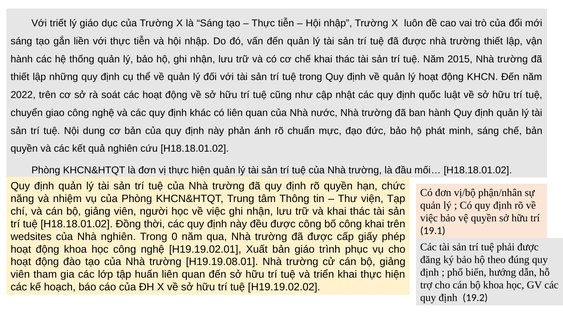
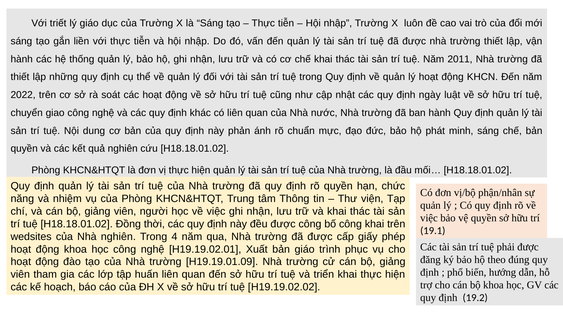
2015: 2015 -> 2011
quốc: quốc -> ngày
0: 0 -> 4
H19.19.08.01: H19.19.08.01 -> H19.19.01.09
